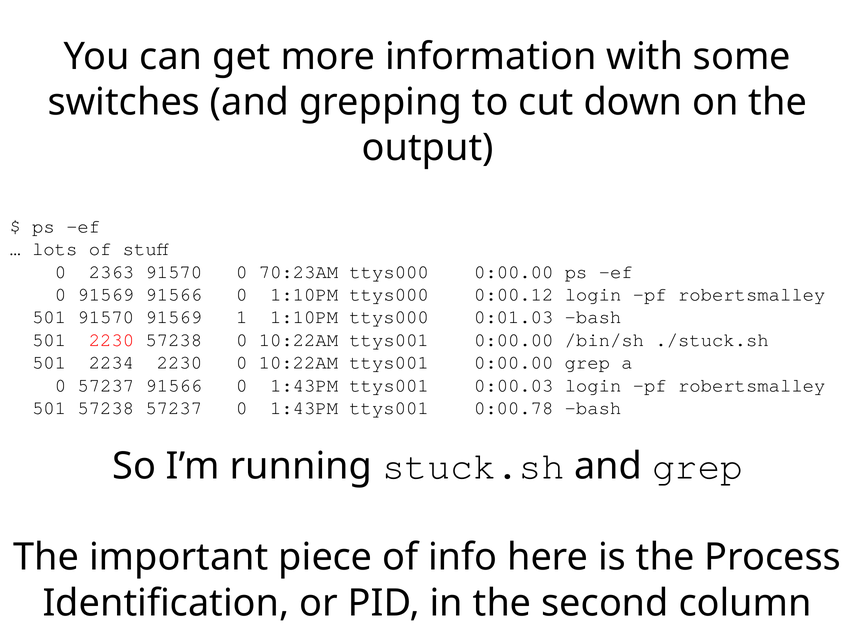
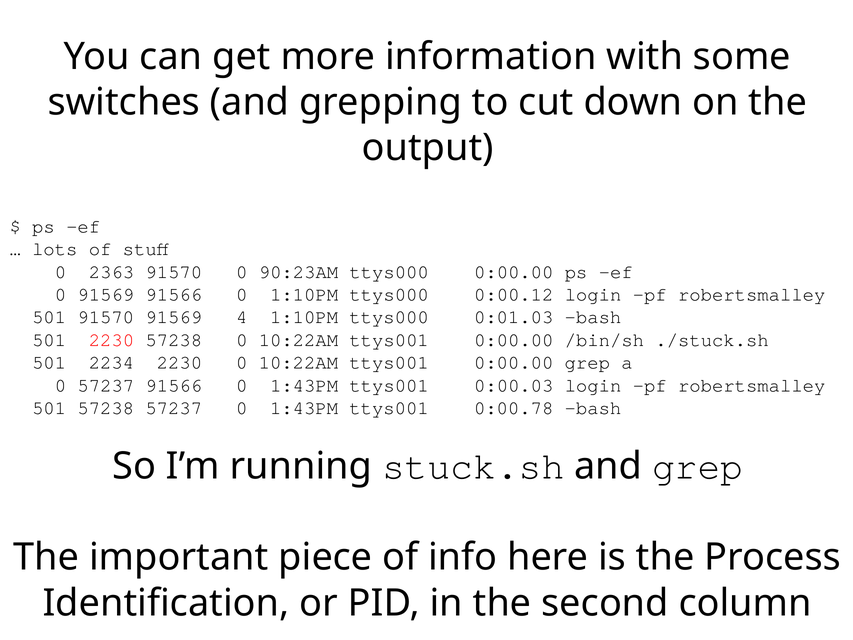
70:23AM: 70:23AM -> 90:23AM
1: 1 -> 4
